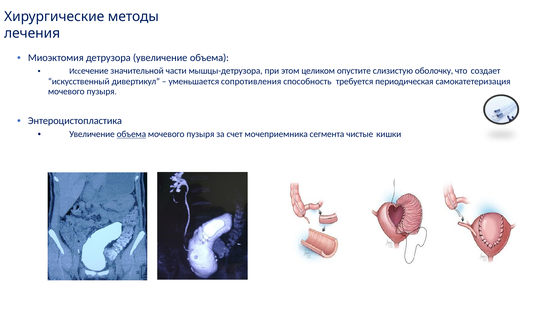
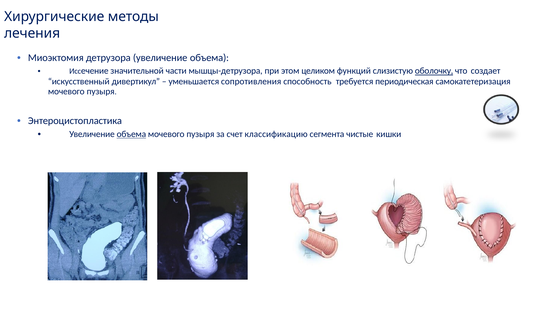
опустите: опустите -> функций
оболочку underline: none -> present
мочеприемника: мочеприемника -> классификацию
